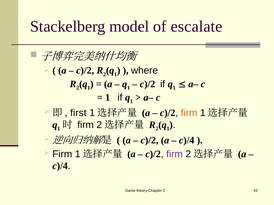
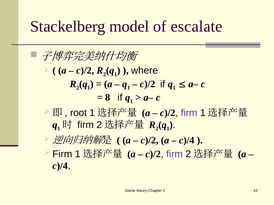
1 at (108, 98): 1 -> 8
first: first -> root
firm at (189, 113) colour: orange -> purple
